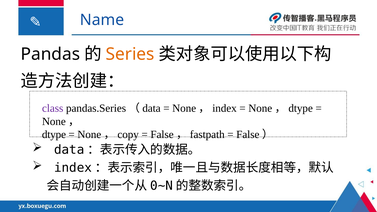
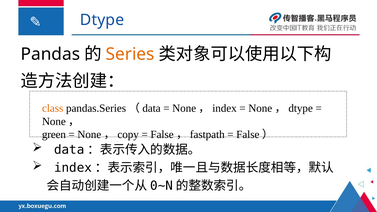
Name at (102, 20): Name -> Dtype
class colour: purple -> orange
dtype at (54, 135): dtype -> green
